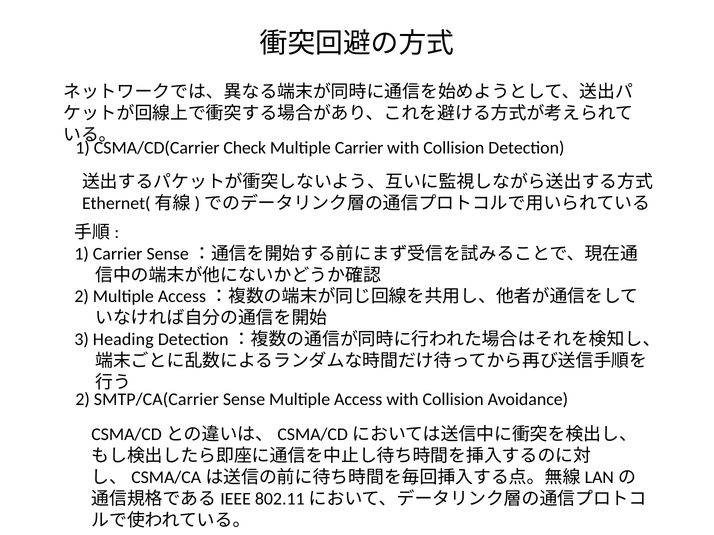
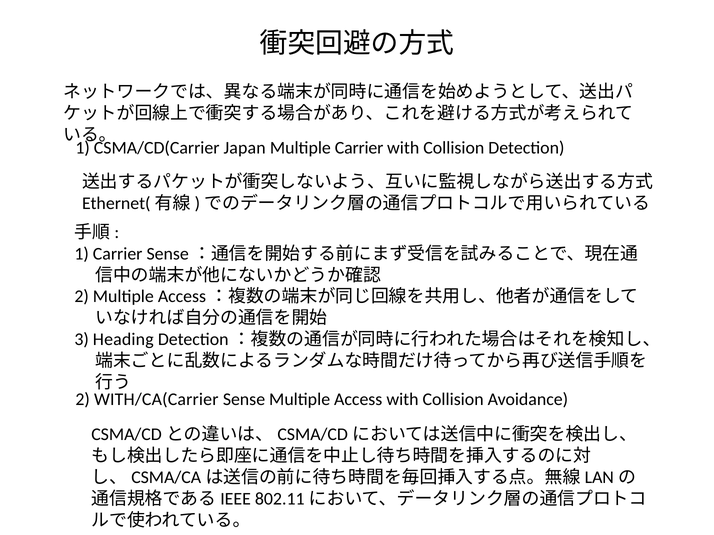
Check: Check -> Japan
SMTP/CA(Carrier: SMTP/CA(Carrier -> WITH/CA(Carrier
